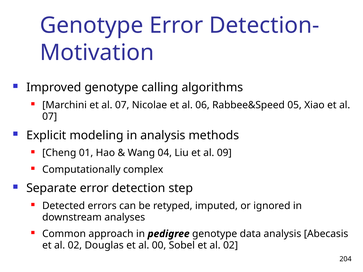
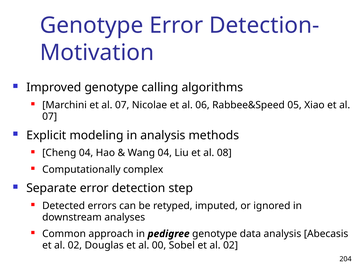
Cheng 01: 01 -> 04
09: 09 -> 08
